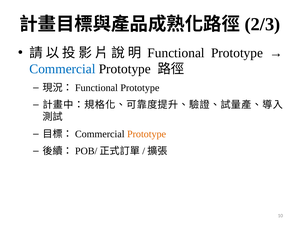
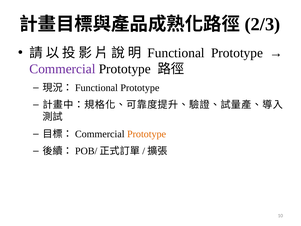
Commercial colour: blue -> purple
